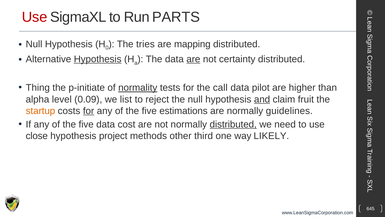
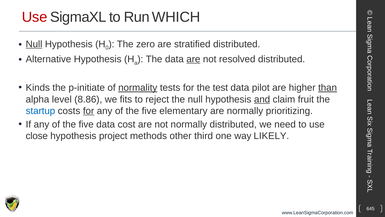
PARTS: PARTS -> WHICH
Null at (34, 44) underline: none -> present
tries: tries -> zero
mapping: mapping -> stratified
Hypothesis at (98, 59) underline: present -> none
certainty: certainty -> resolved
Thing: Thing -> Kinds
call: call -> test
than underline: none -> present
0.09: 0.09 -> 8.86
list: list -> fits
startup colour: orange -> blue
estimations: estimations -> elementary
guidelines: guidelines -> prioritizing
distributed at (233, 124) underline: present -> none
